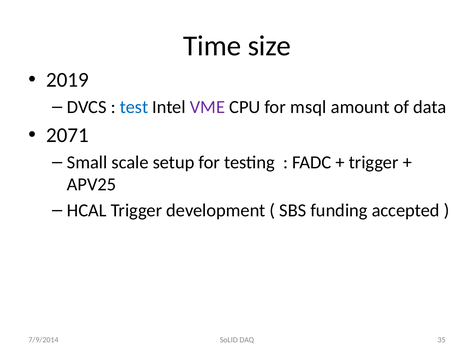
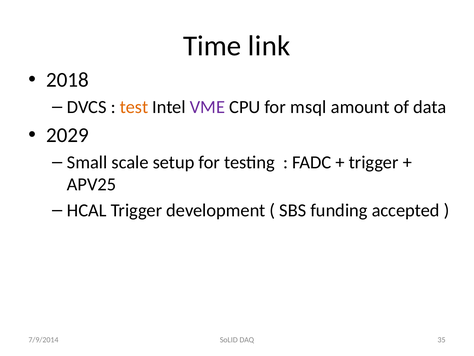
size: size -> link
2019: 2019 -> 2018
test colour: blue -> orange
2071: 2071 -> 2029
